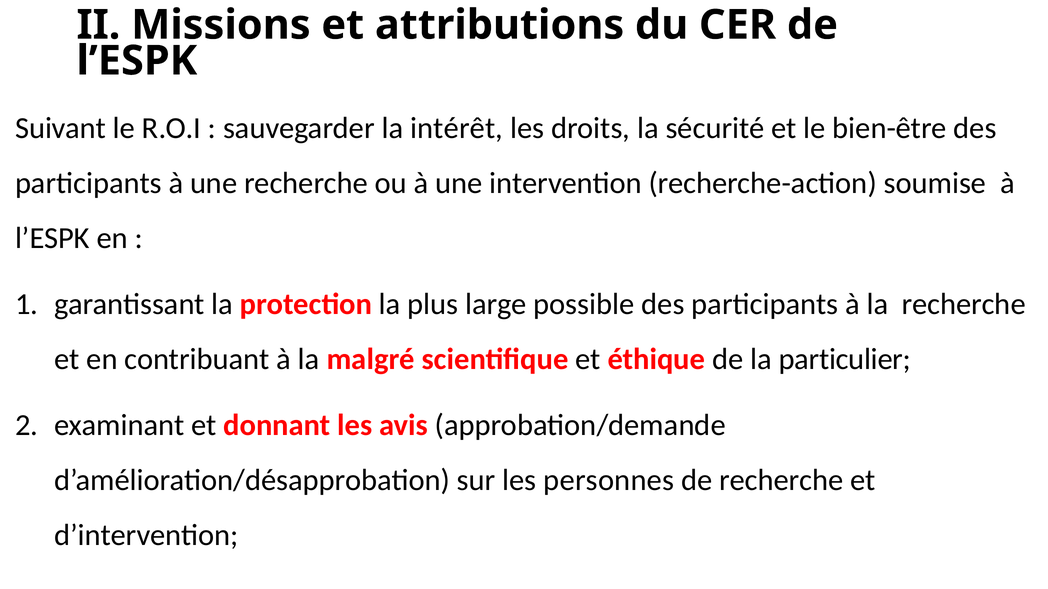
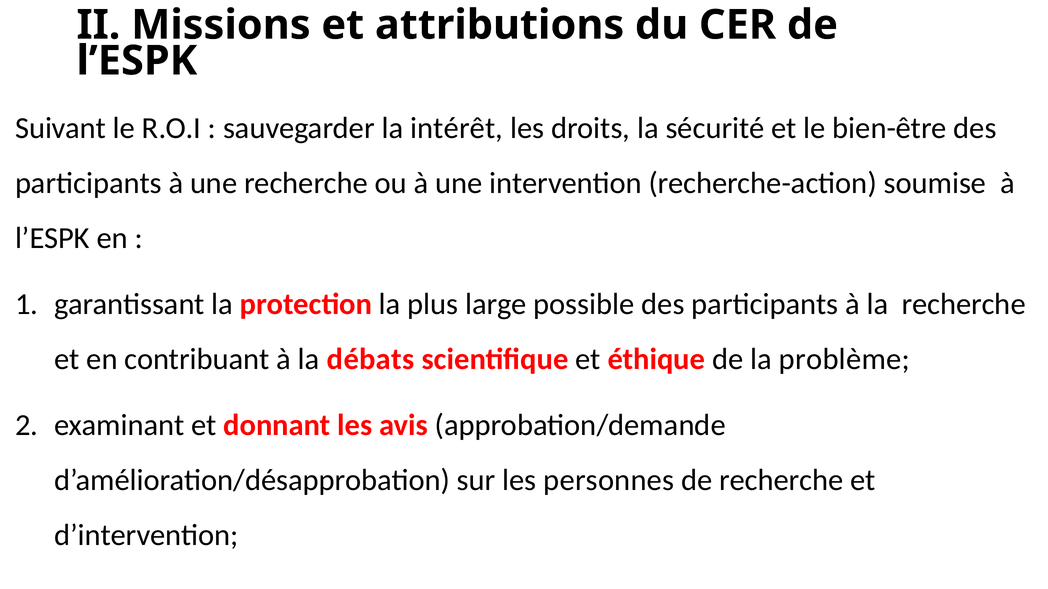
malgré: malgré -> débats
particulier: particulier -> problème
